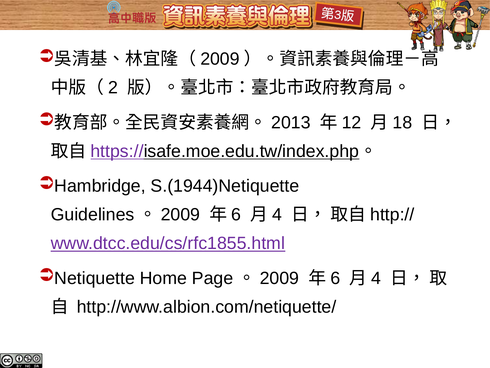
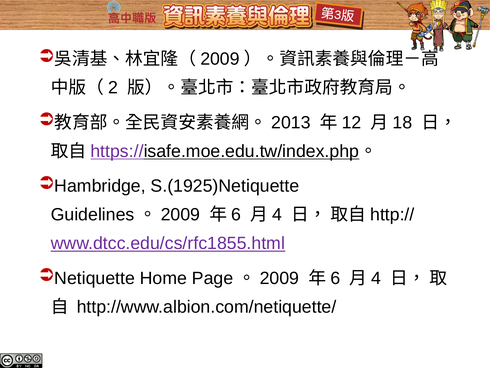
S.(1944)Netiquette: S.(1944)Netiquette -> S.(1925)Netiquette
